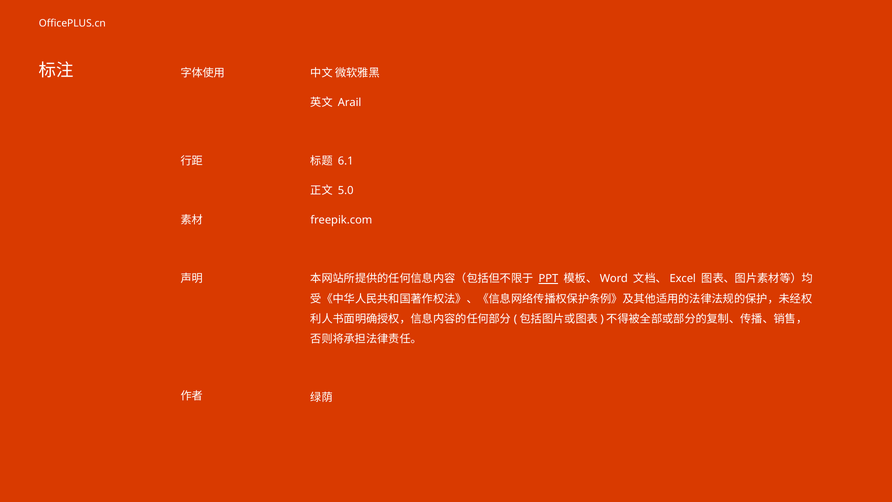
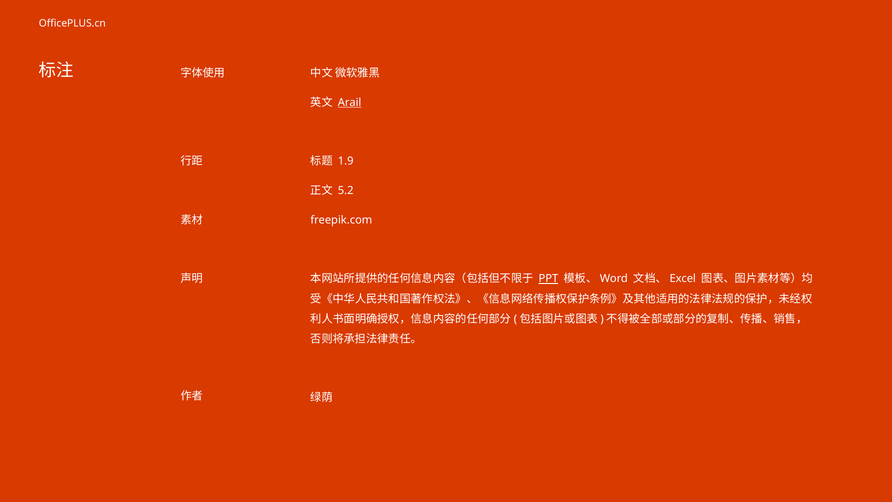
Arail underline: none -> present
6.1: 6.1 -> 1.9
5.0: 5.0 -> 5.2
